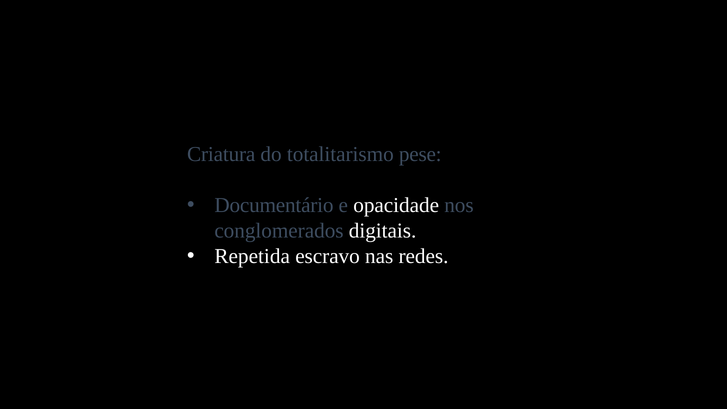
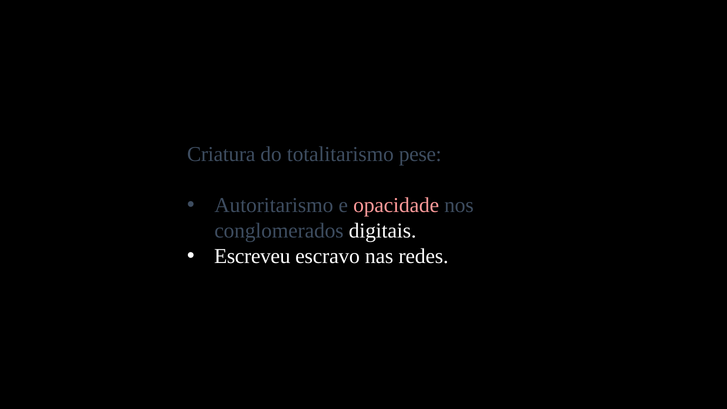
Documentário: Documentário -> Autoritarismo
opacidade colour: white -> pink
Repetida: Repetida -> Escreveu
